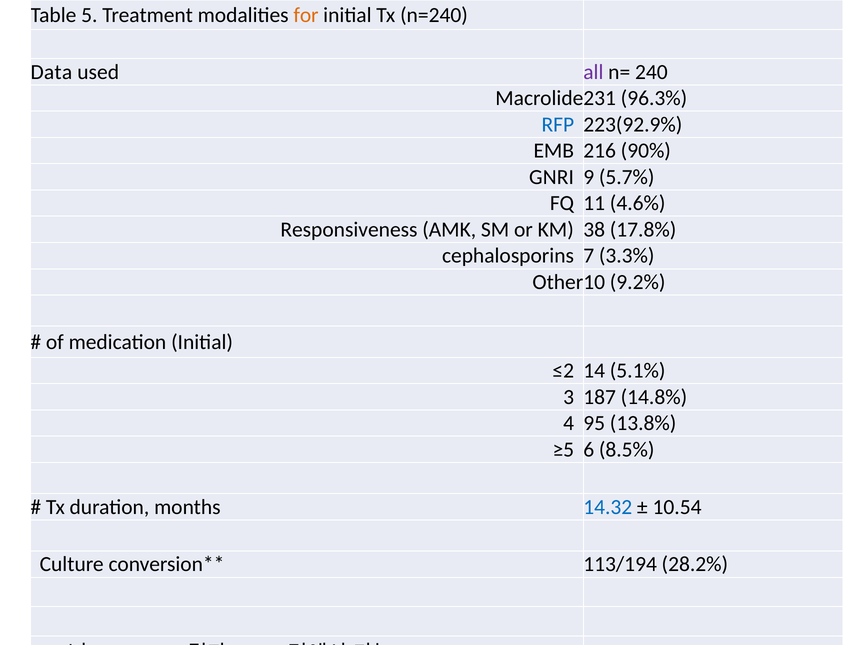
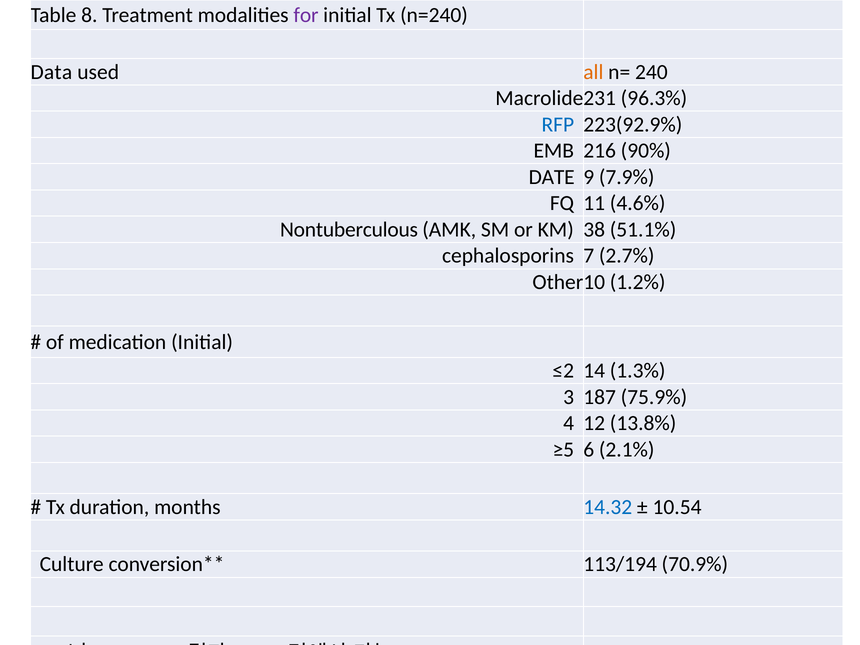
5: 5 -> 8
for colour: orange -> purple
all colour: purple -> orange
GNRI: GNRI -> DATE
5.7%: 5.7% -> 7.9%
Responsiveness: Responsiveness -> Nontuberculous
17.8%: 17.8% -> 51.1%
3.3%: 3.3% -> 2.7%
9.2%: 9.2% -> 1.2%
5.1%: 5.1% -> 1.3%
14.8%: 14.8% -> 75.9%
95: 95 -> 12
8.5%: 8.5% -> 2.1%
28.2%: 28.2% -> 70.9%
